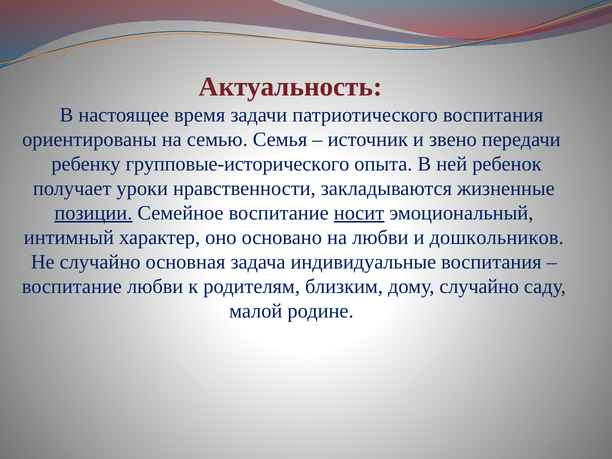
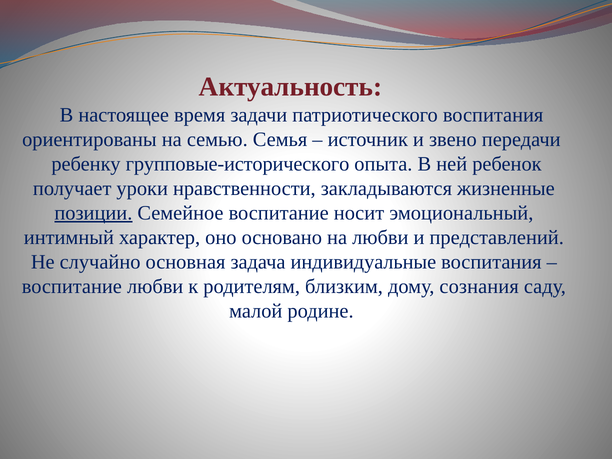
носит underline: present -> none
дошкольников: дошкольников -> представлений
дому случайно: случайно -> сознания
